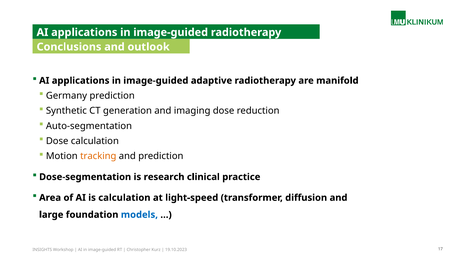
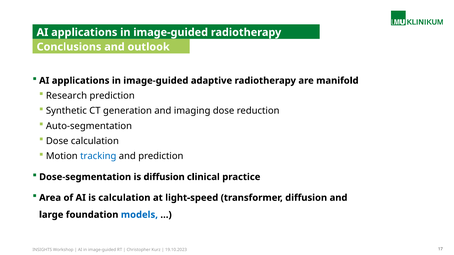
Germany: Germany -> Research
tracking colour: orange -> blue
is research: research -> diffusion
